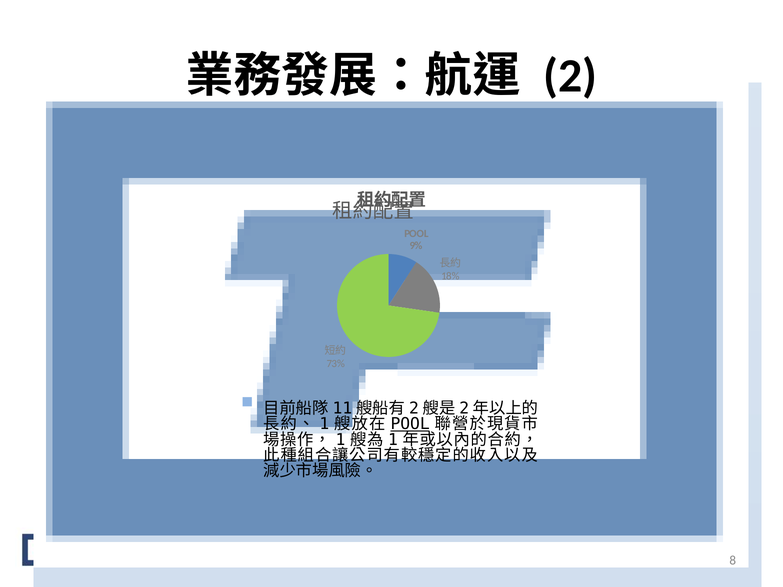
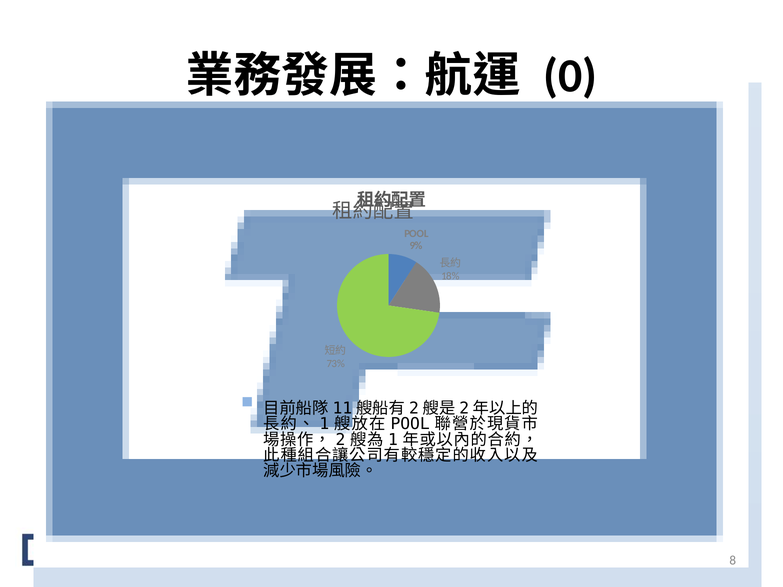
2: 2 -> 0
POOL at (410, 424) underline: present -> none
1 at (340, 440): 1 -> 2
